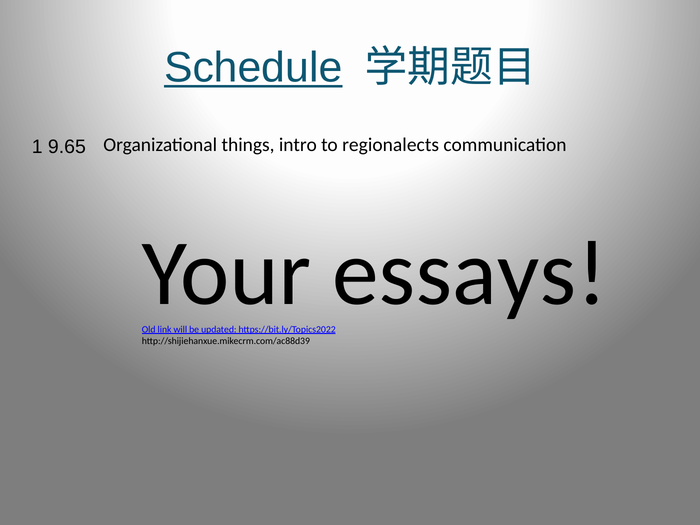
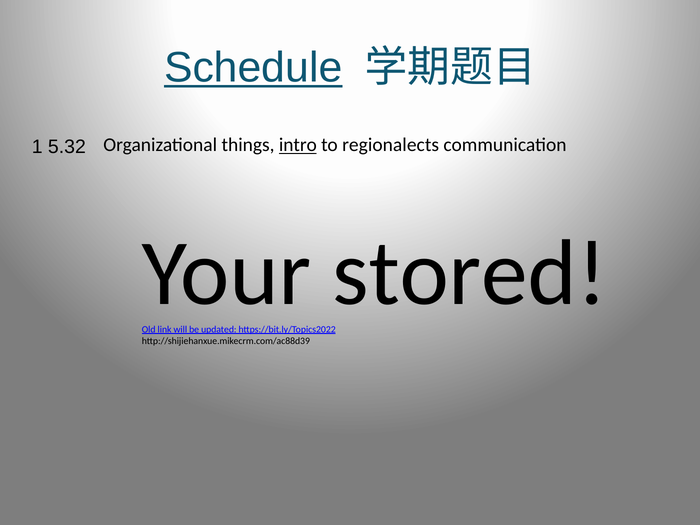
9.65: 9.65 -> 5.32
intro underline: none -> present
essays: essays -> stored
